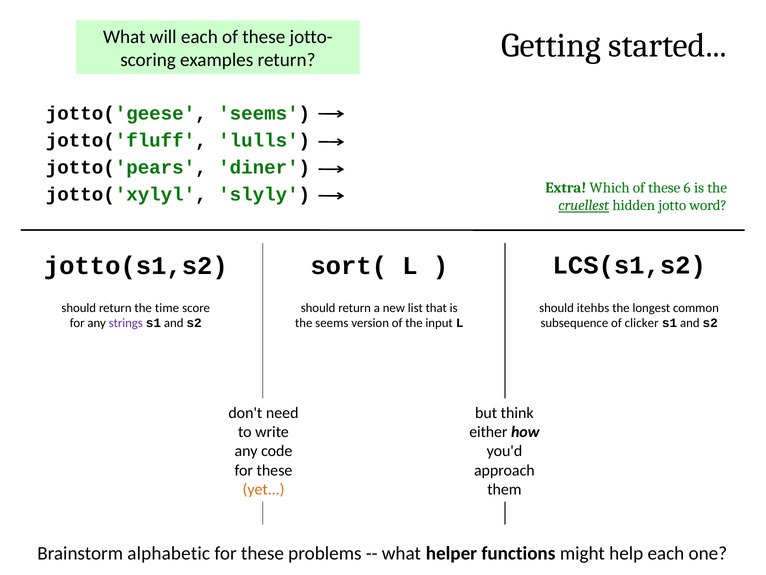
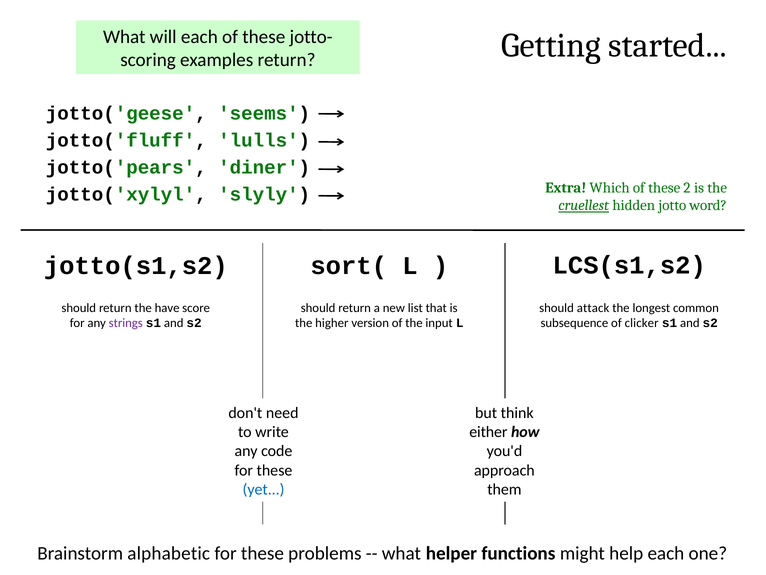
6: 6 -> 2
time: time -> have
itehbs: itehbs -> attack
the seems: seems -> higher
yet colour: orange -> blue
